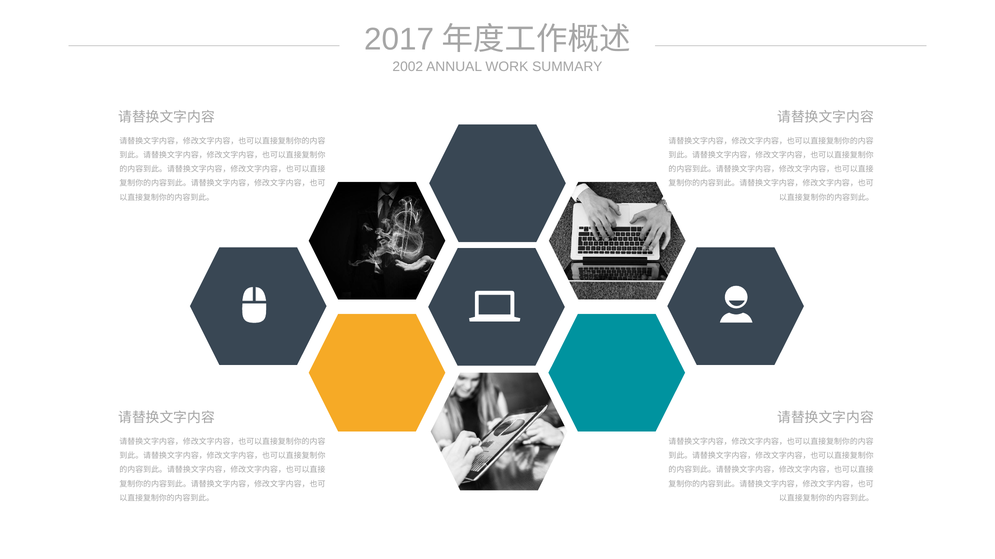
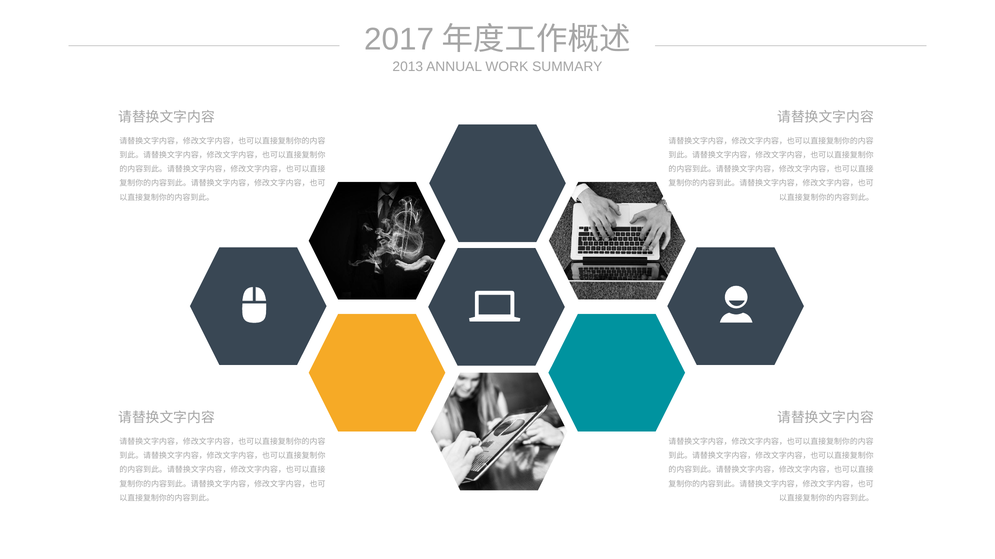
2002: 2002 -> 2013
